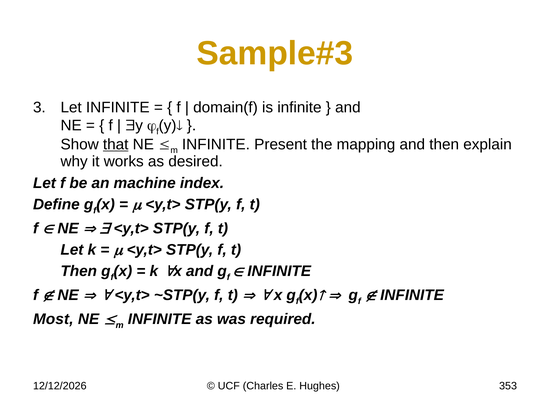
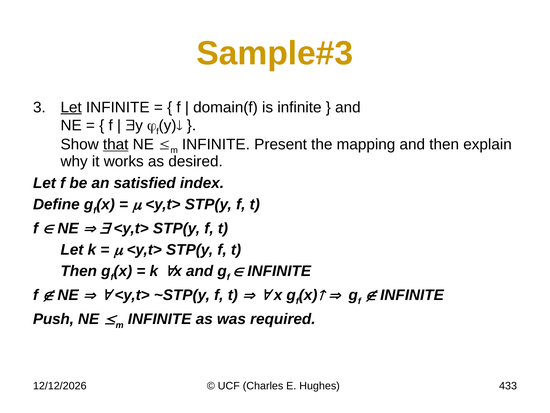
Let at (71, 107) underline: none -> present
machine: machine -> satisfied
Most: Most -> Push
353: 353 -> 433
